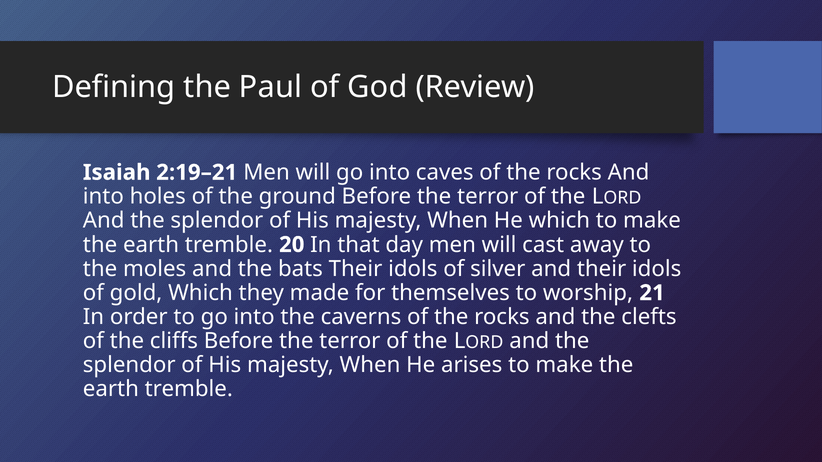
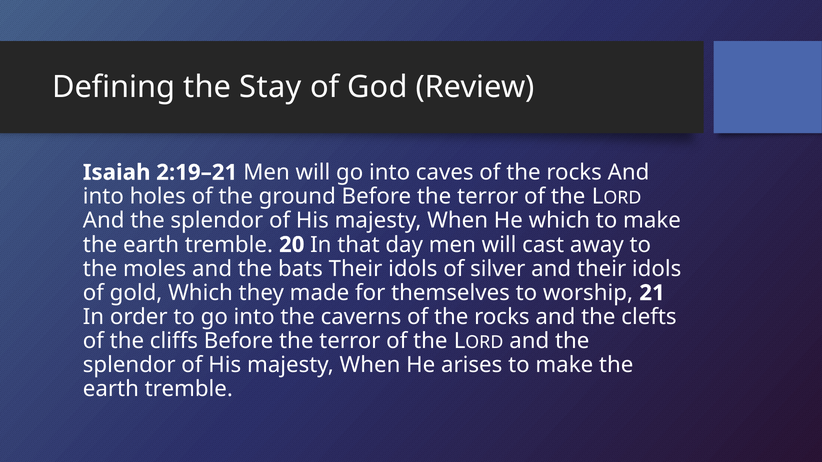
Paul: Paul -> Stay
